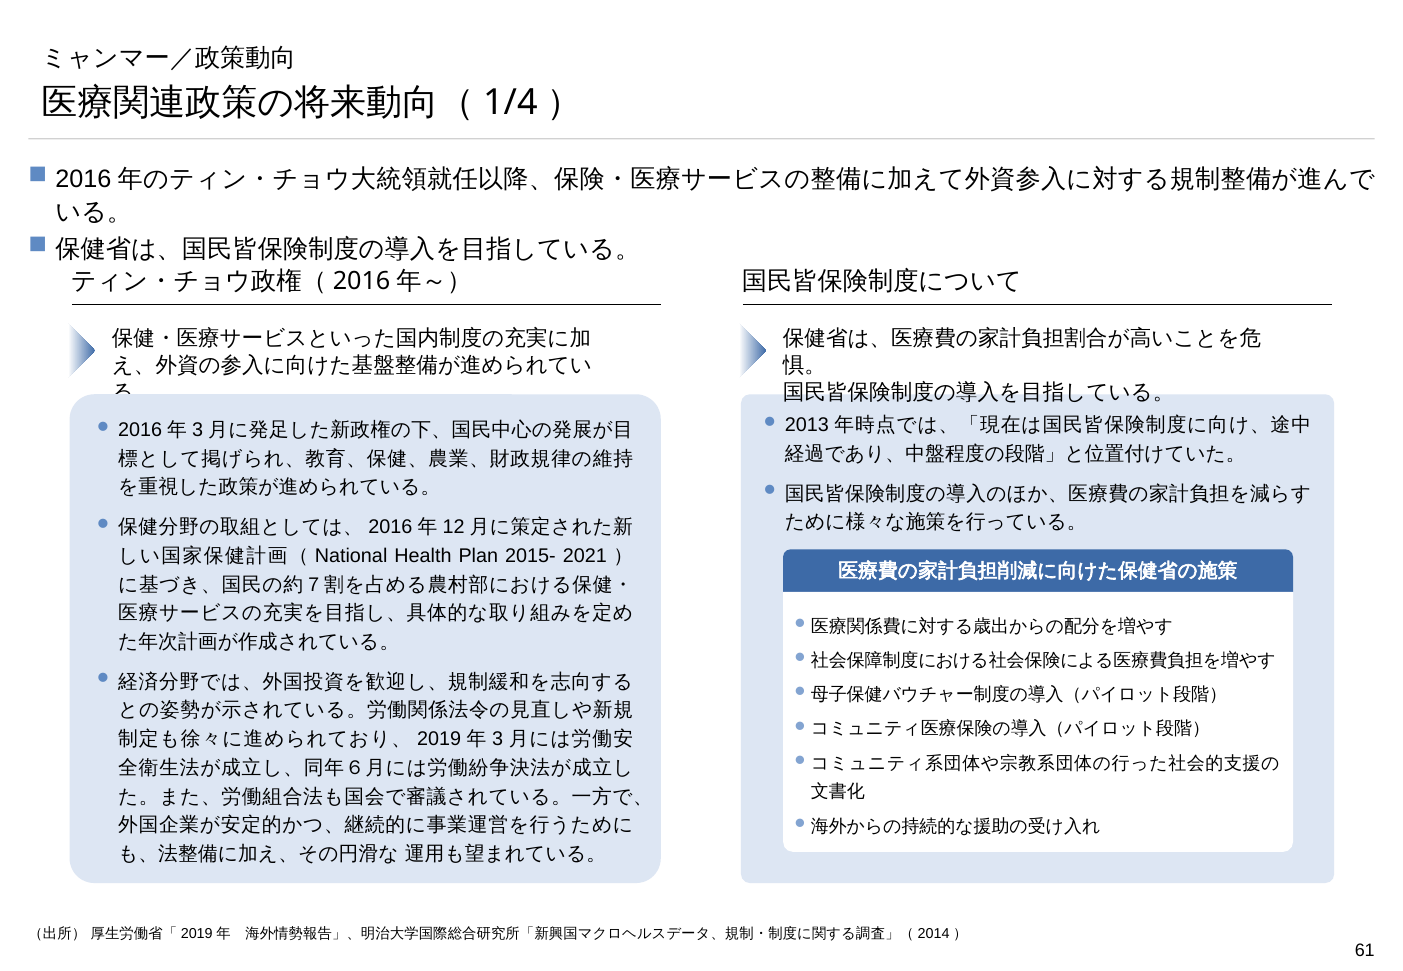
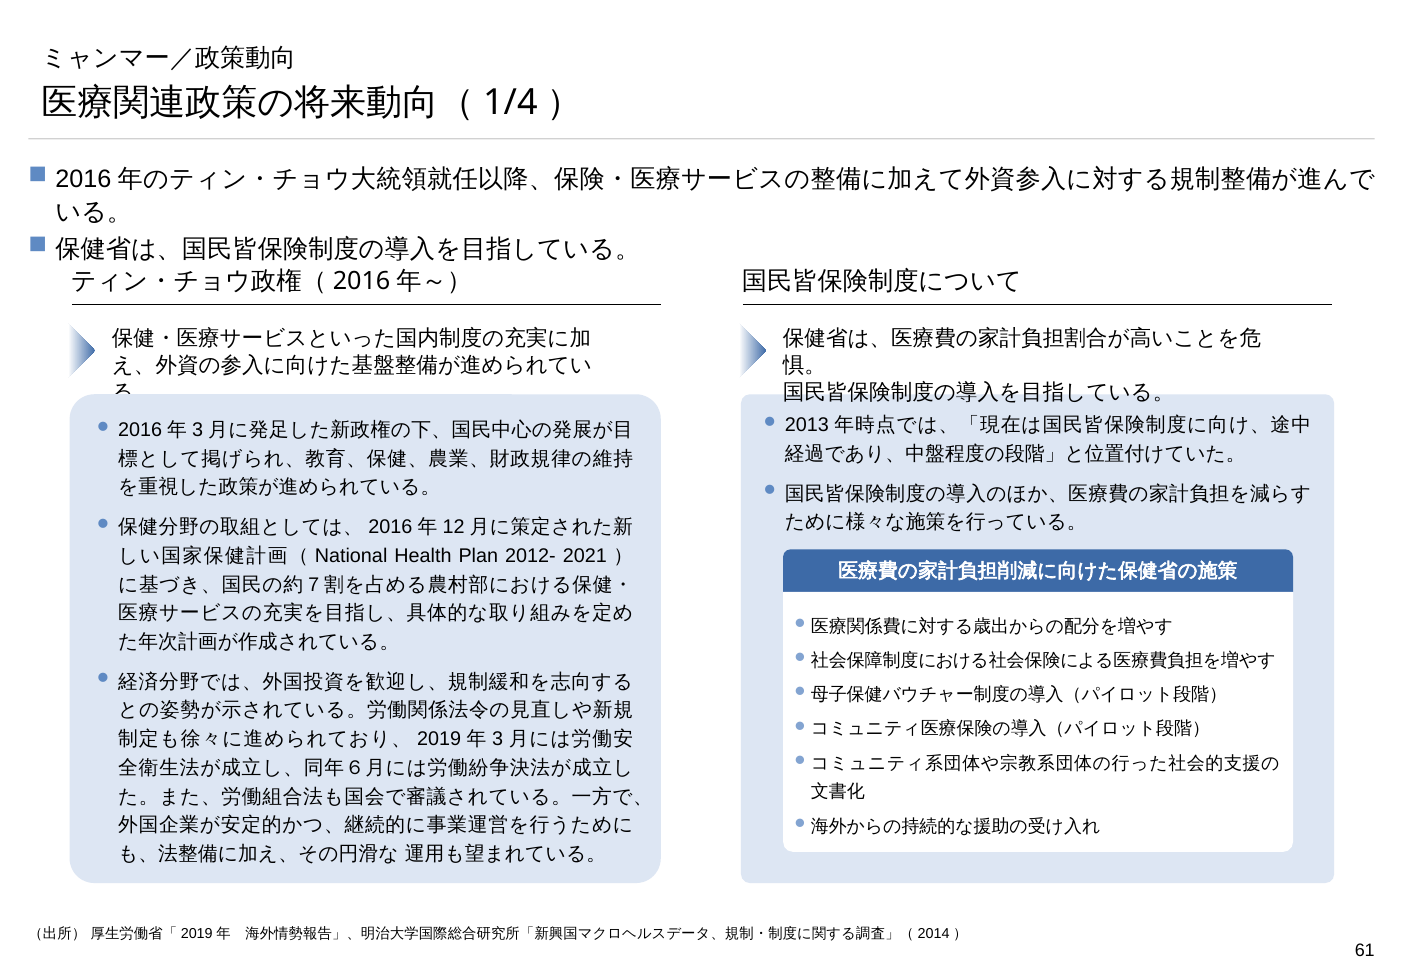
2015-: 2015- -> 2012-
